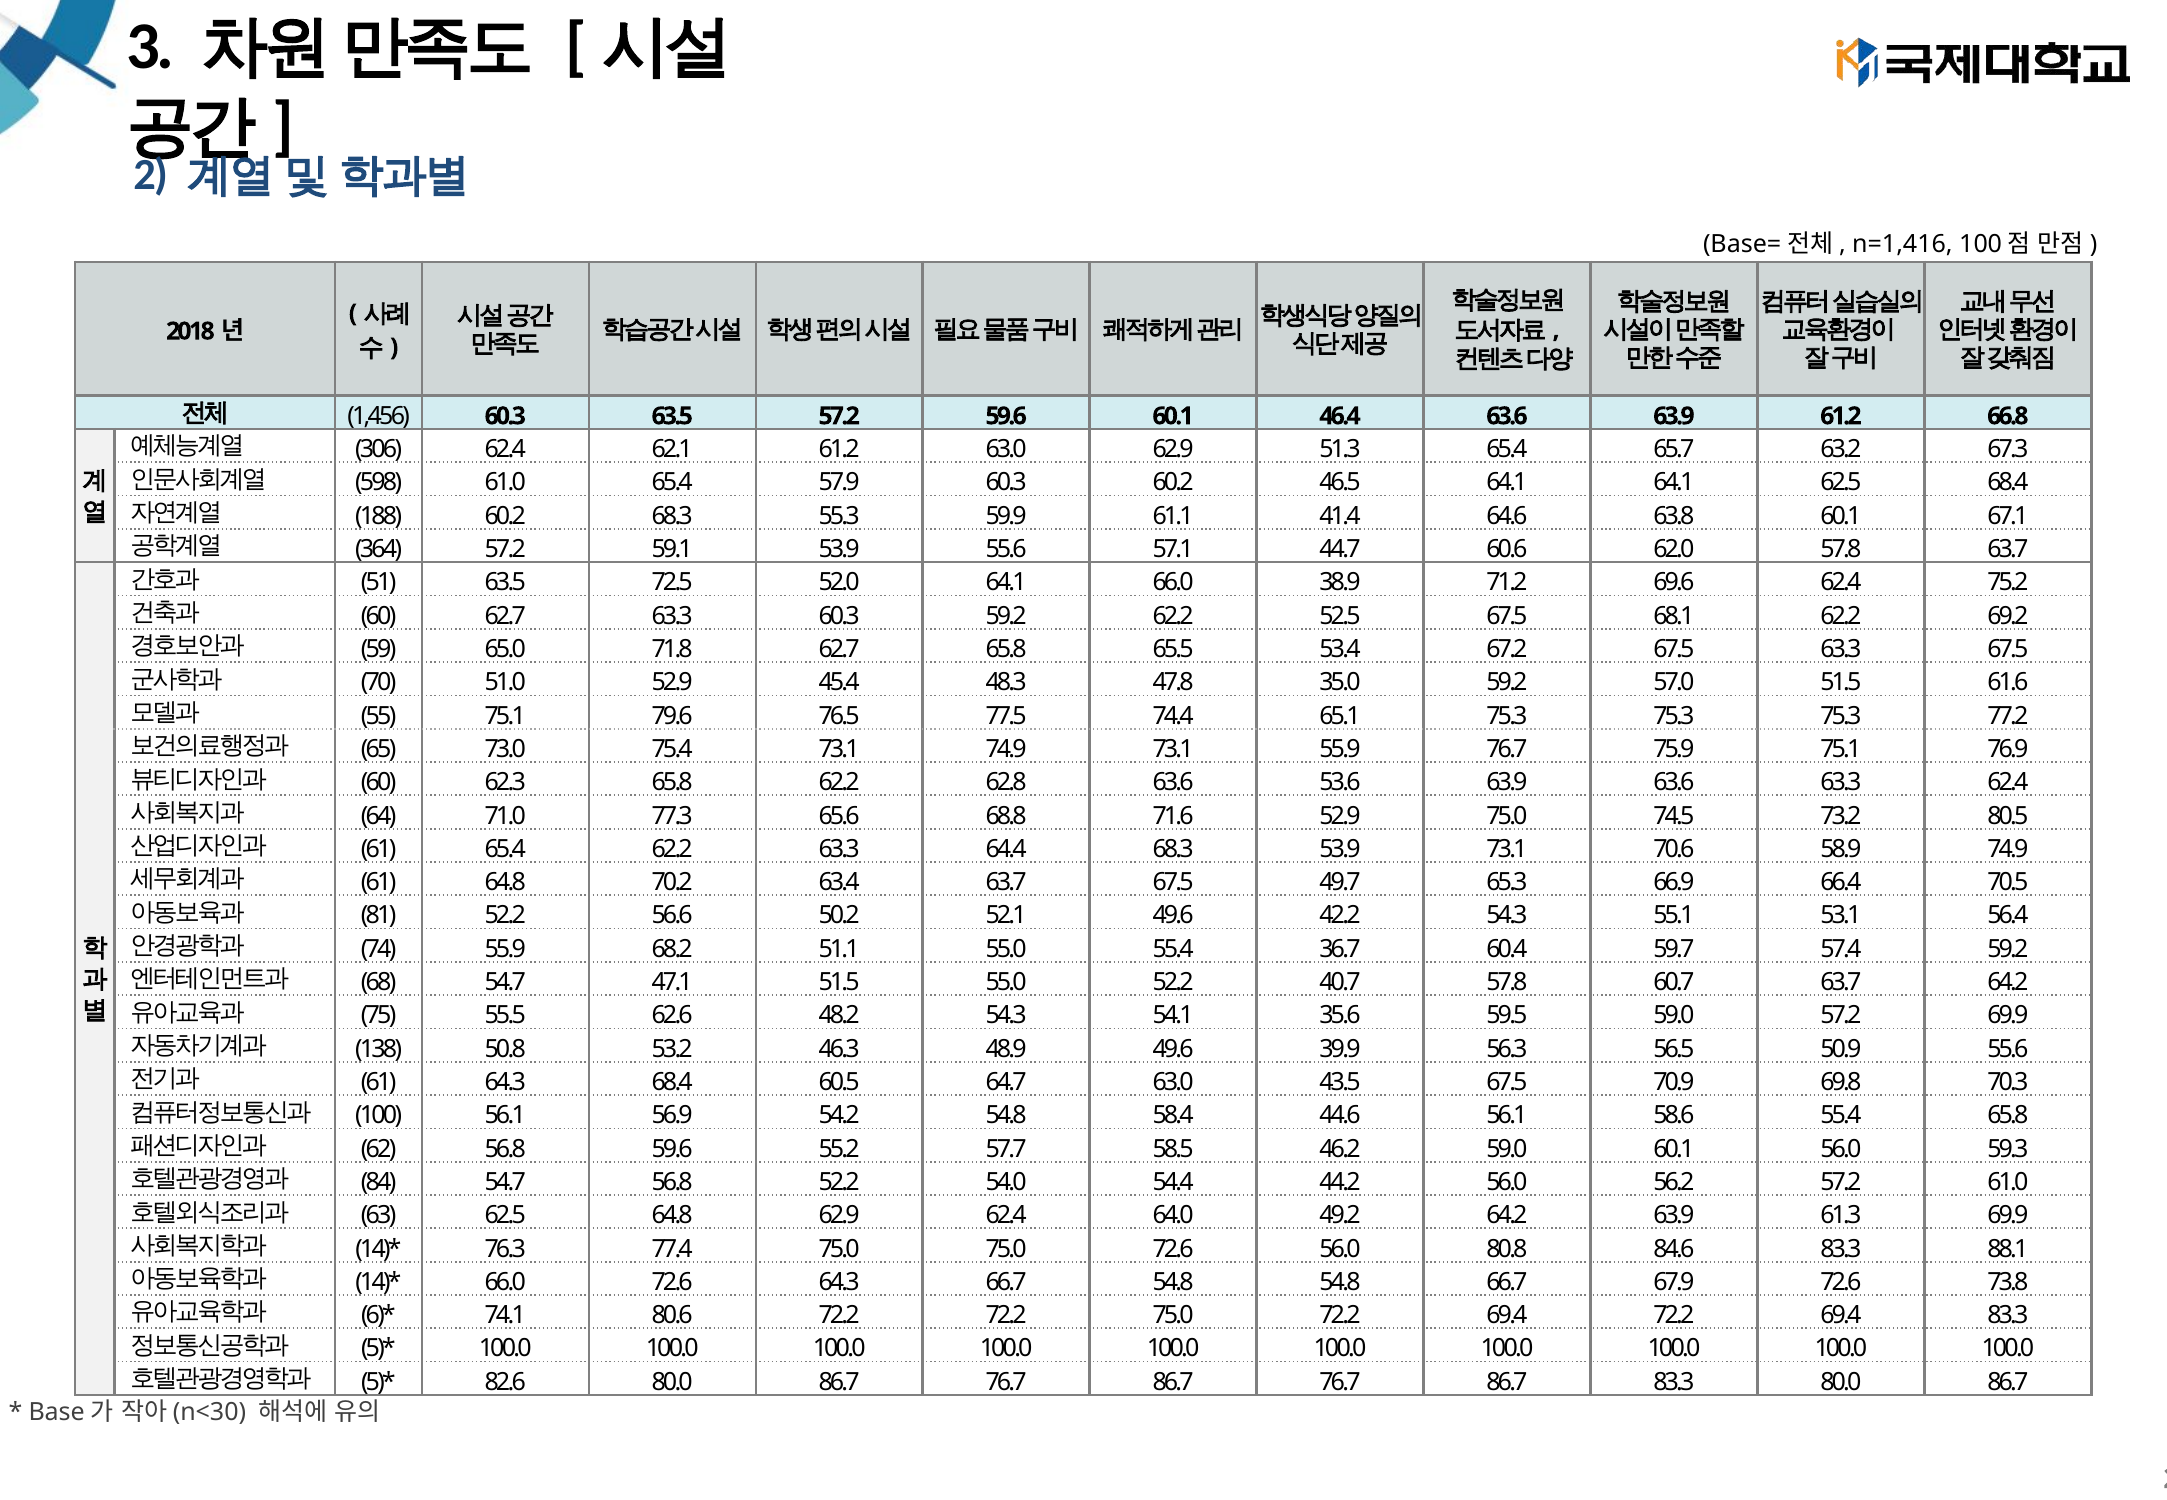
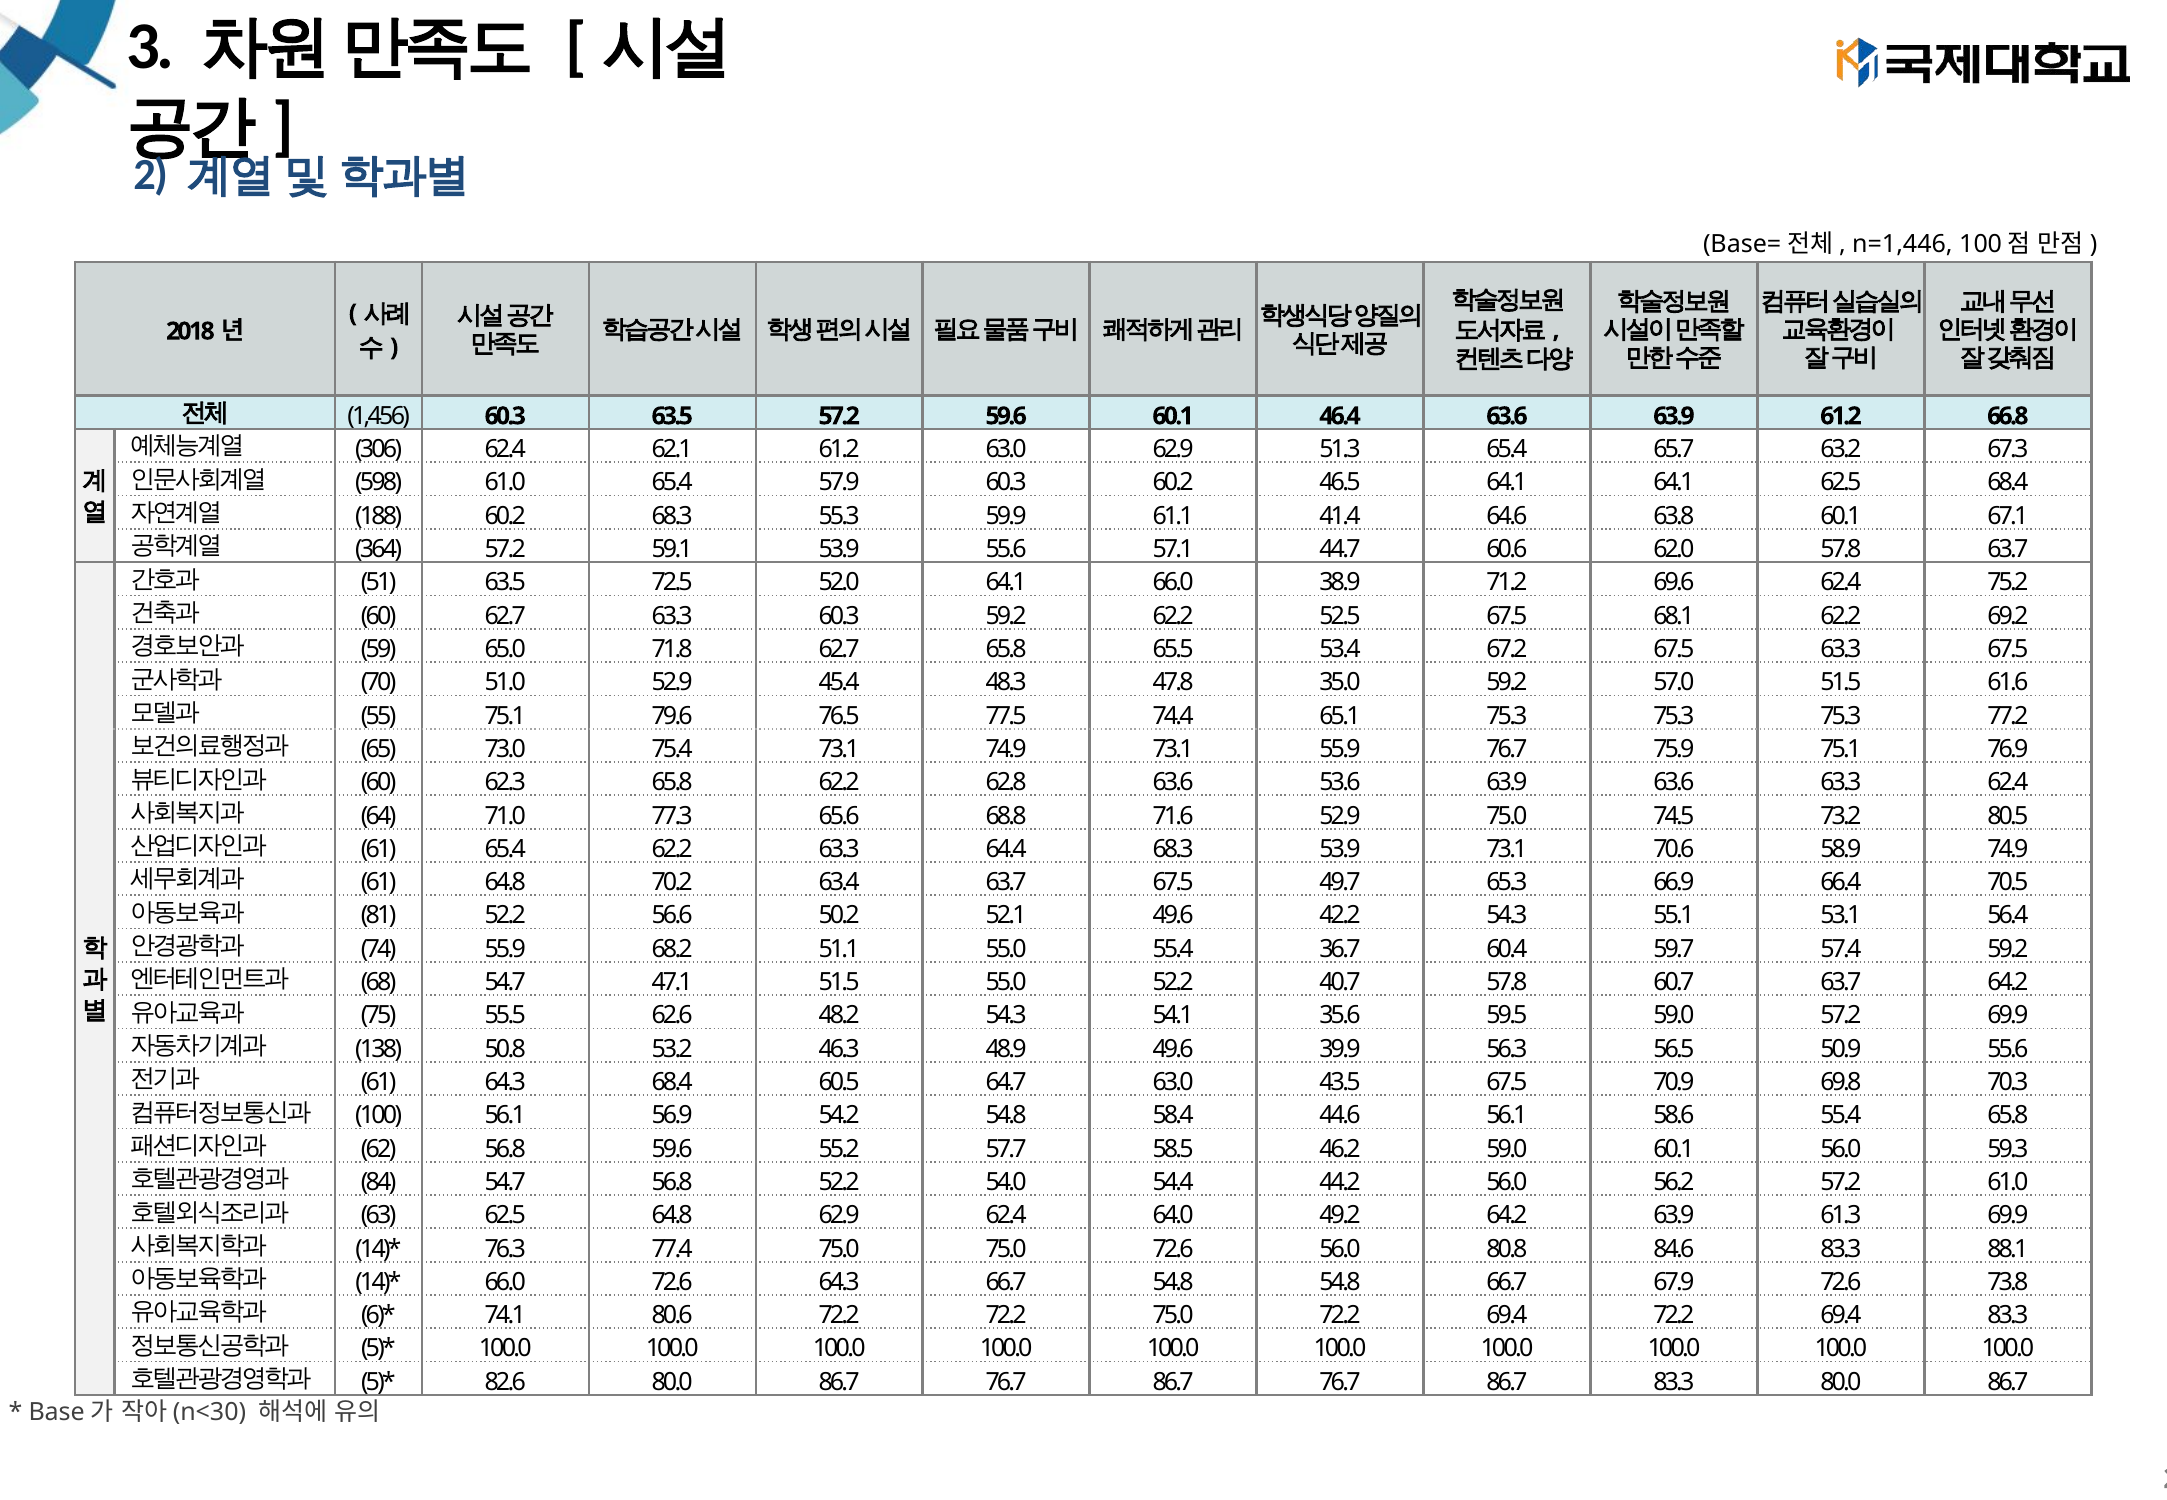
n=1,416: n=1,416 -> n=1,446
